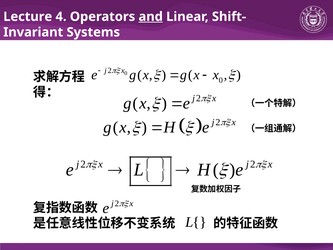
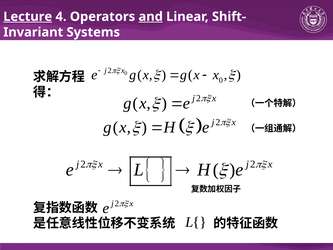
Lecture underline: none -> present
